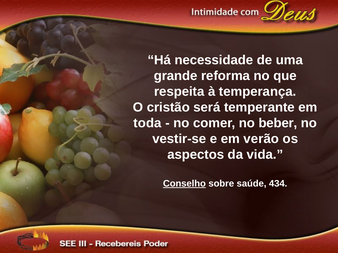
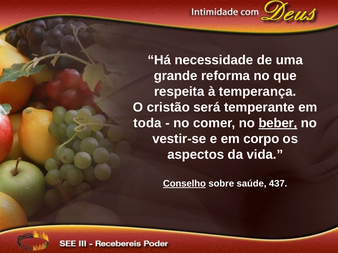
beber underline: none -> present
verão: verão -> corpo
434: 434 -> 437
